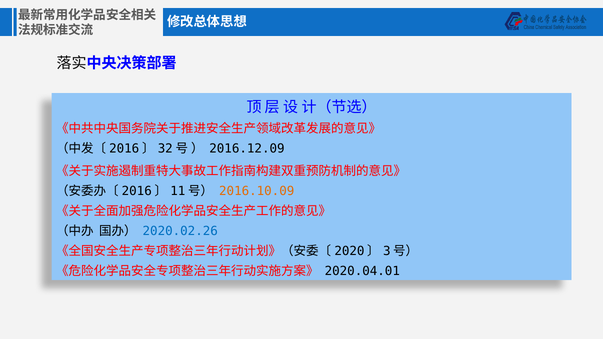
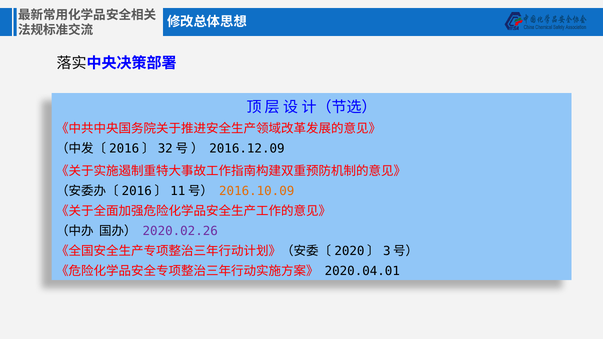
2020.02.26 colour: blue -> purple
